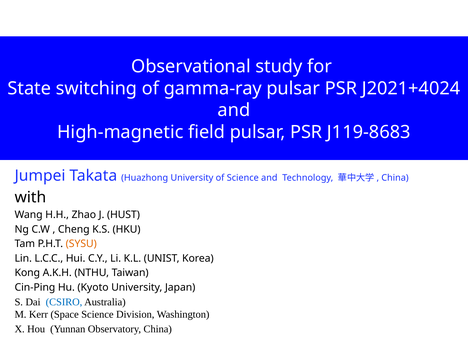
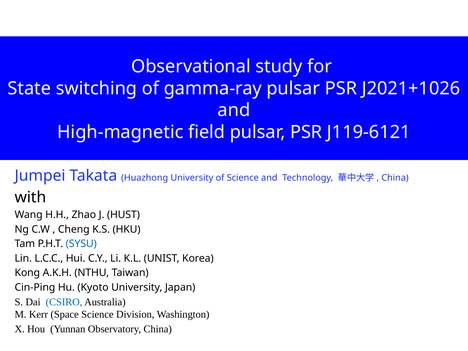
J2021+4024: J2021+4024 -> J2021+1026
J119-8683: J119-8683 -> J119-6121
SYSU colour: orange -> blue
